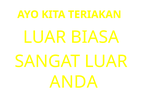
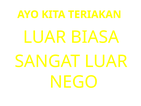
ANDA: ANDA -> NEGO
